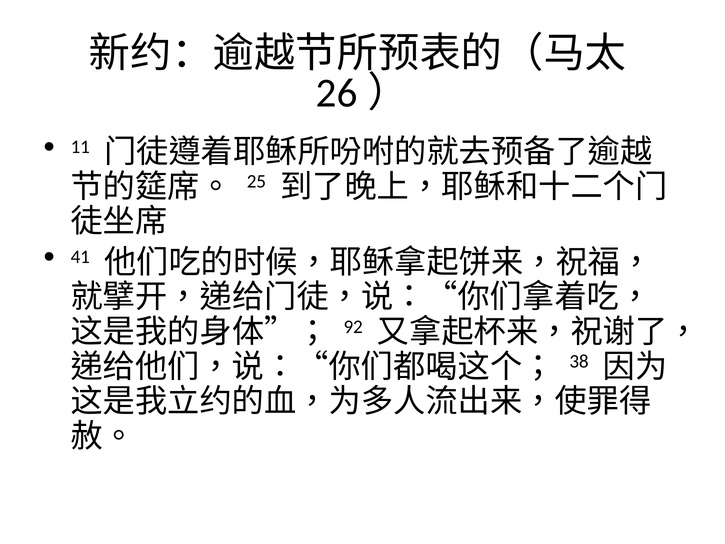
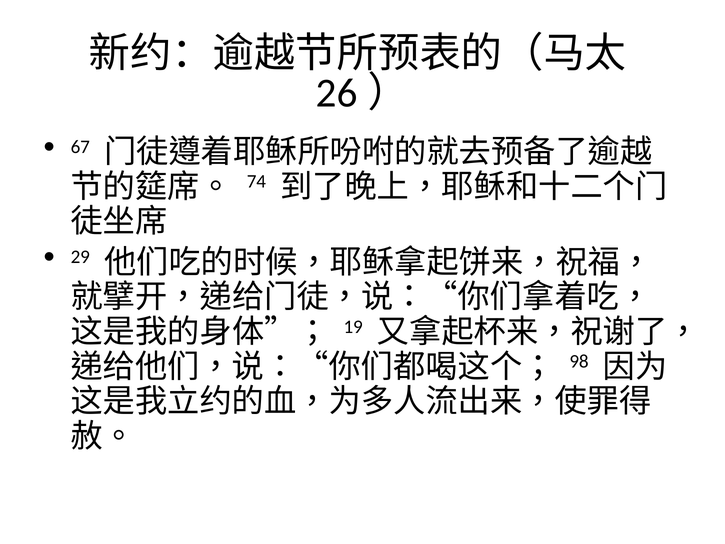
11: 11 -> 67
25: 25 -> 74
41: 41 -> 29
92: 92 -> 19
38: 38 -> 98
